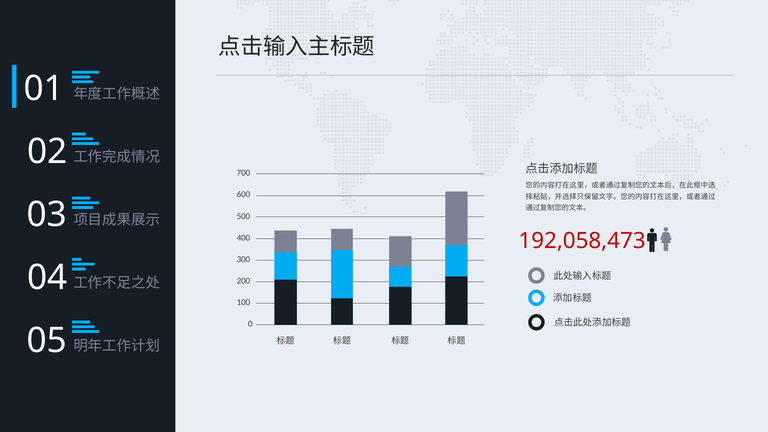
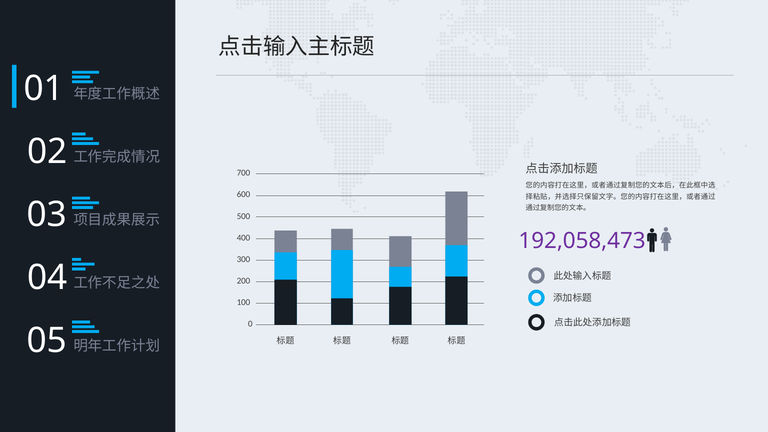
192,058,473 colour: red -> purple
